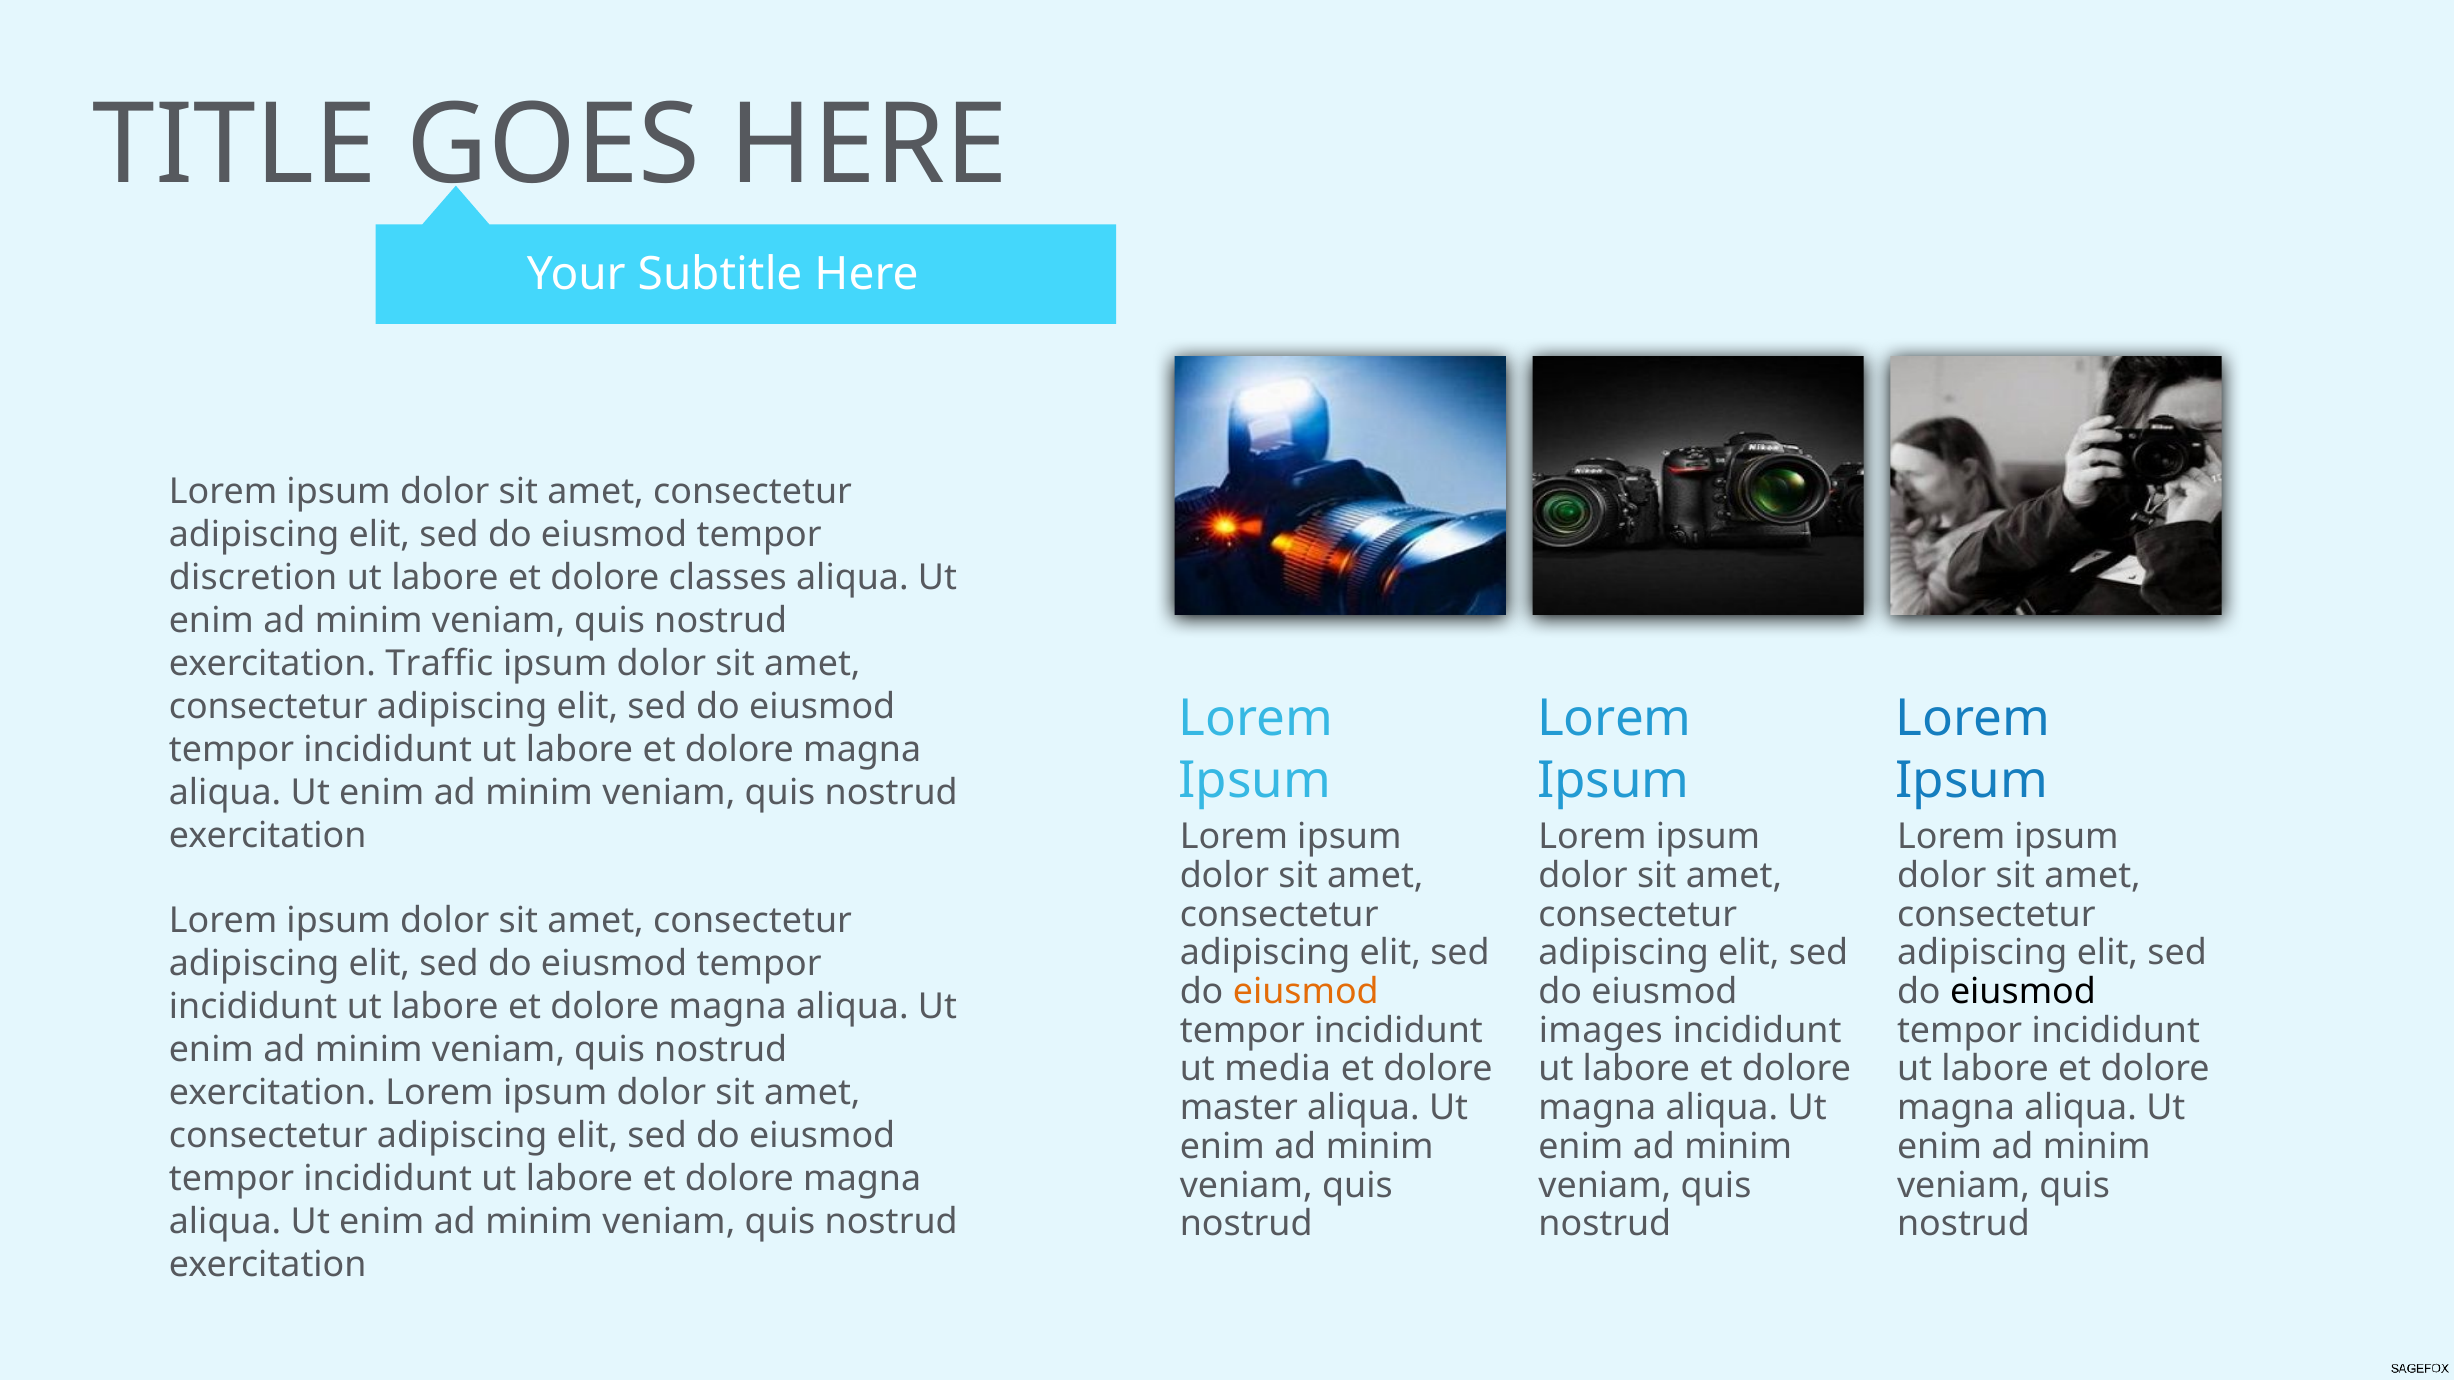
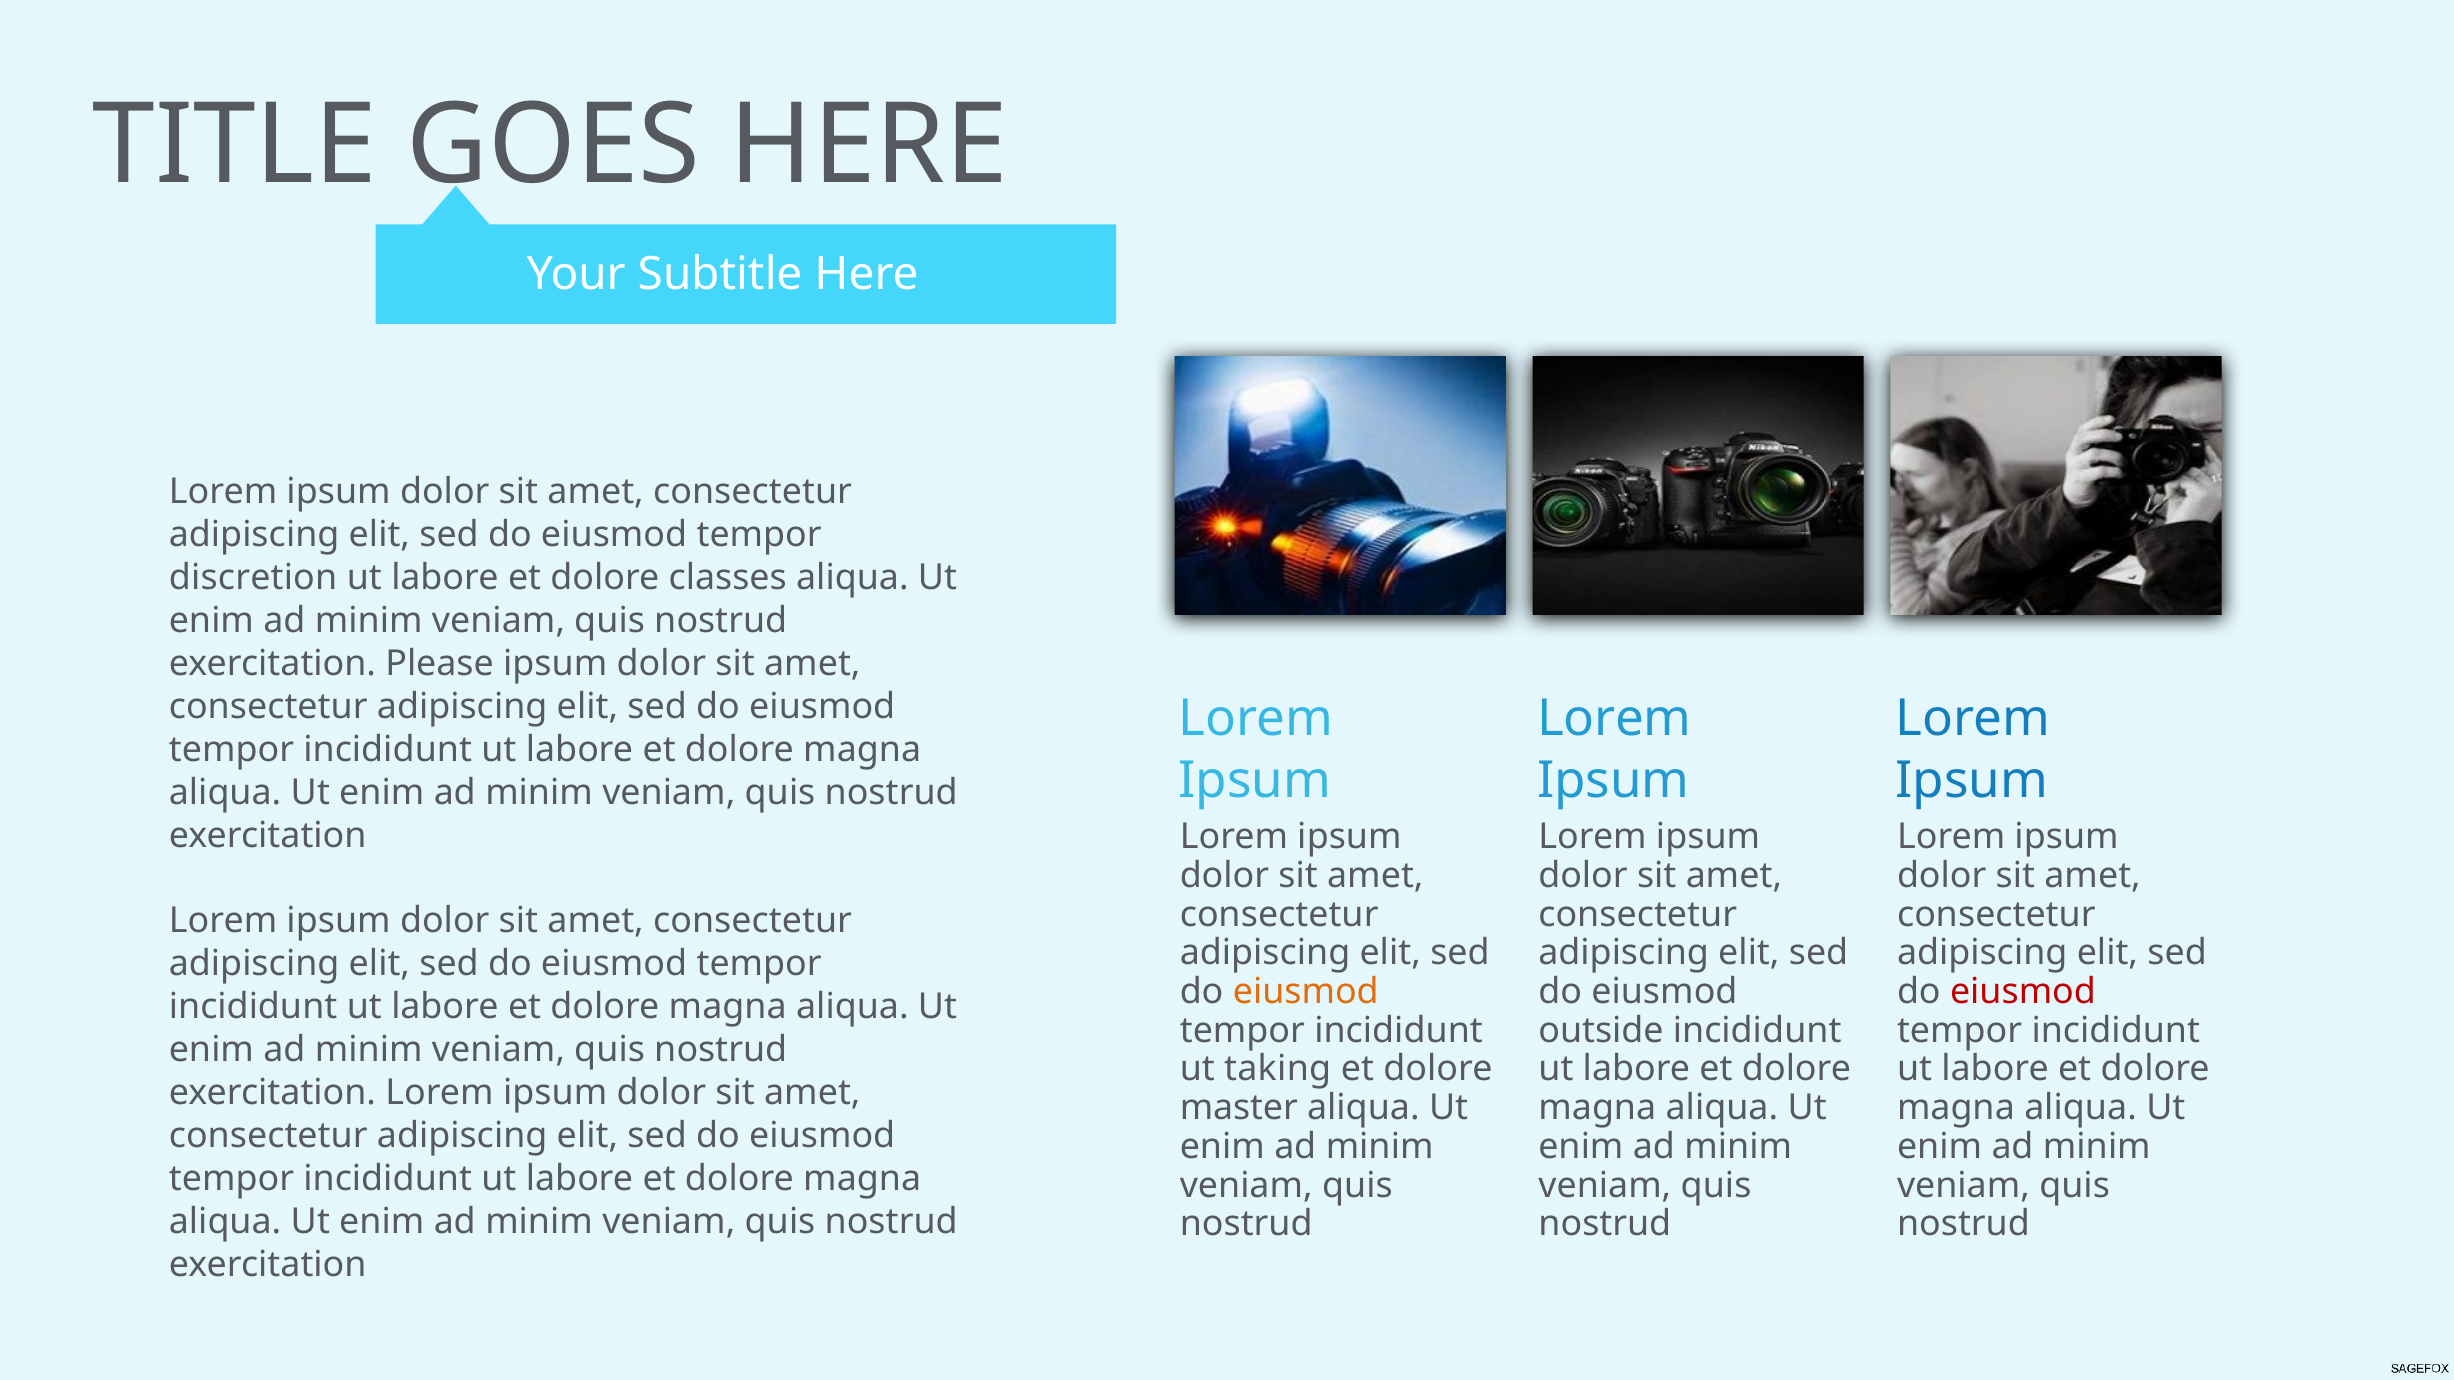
Traffic: Traffic -> Please
eiusmod at (2023, 992) colour: black -> red
images: images -> outside
media: media -> taking
